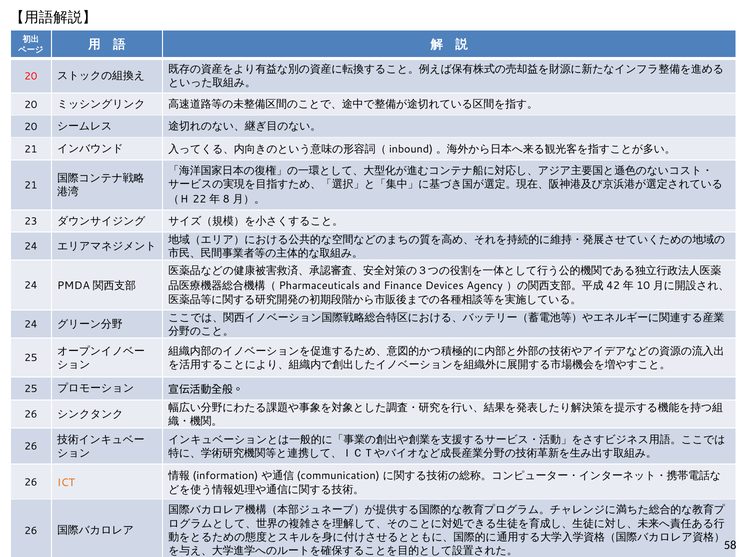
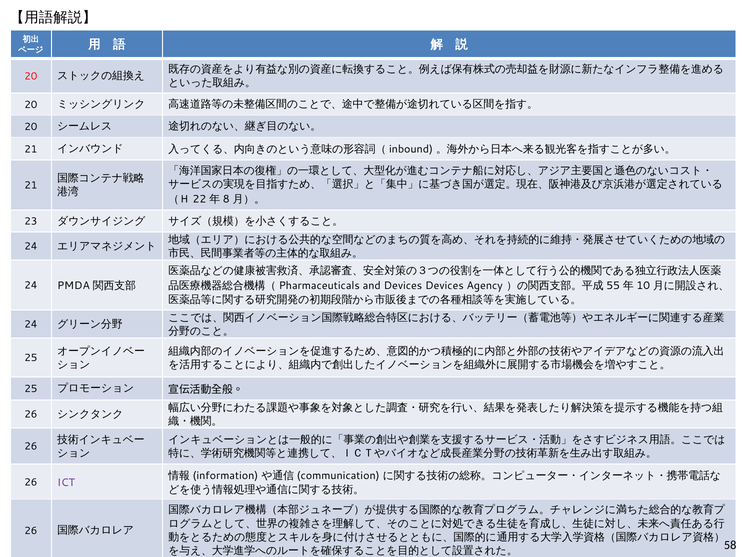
and Finance: Finance -> Devices
42: 42 -> 55
ICT colour: orange -> purple
